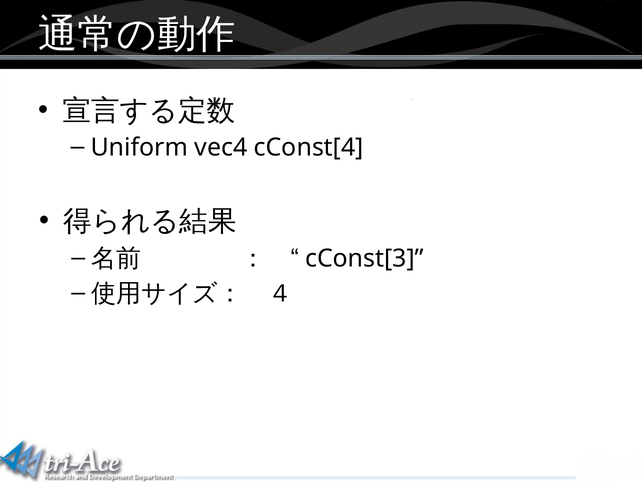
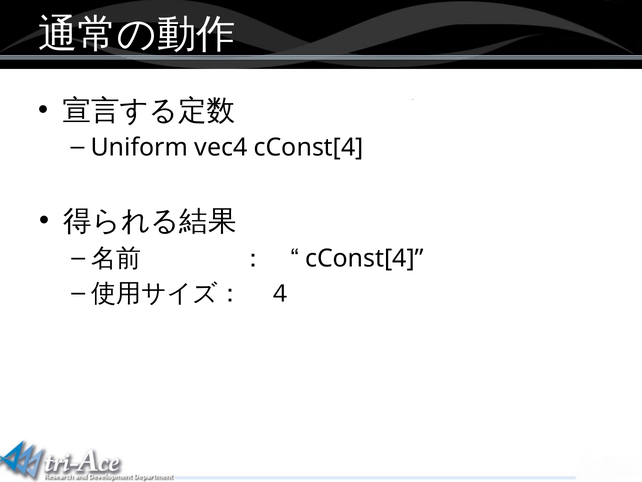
cConst[3 at (364, 258): cConst[3 -> cConst[4
